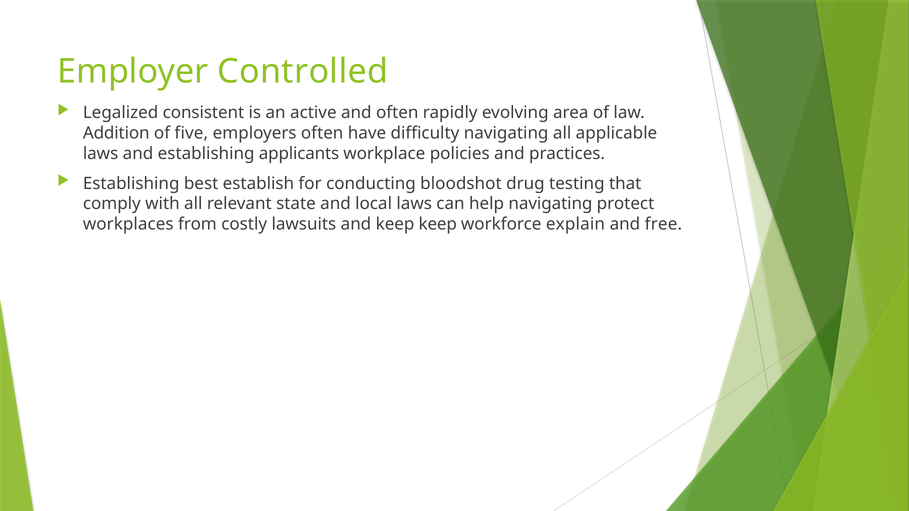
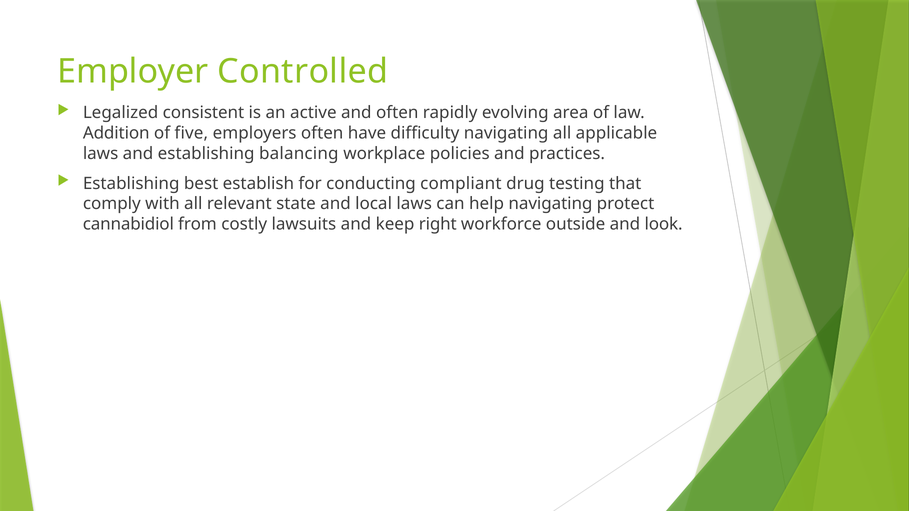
applicants: applicants -> balancing
bloodshot: bloodshot -> compliant
workplaces: workplaces -> cannabidiol
keep keep: keep -> right
explain: explain -> outside
free: free -> look
